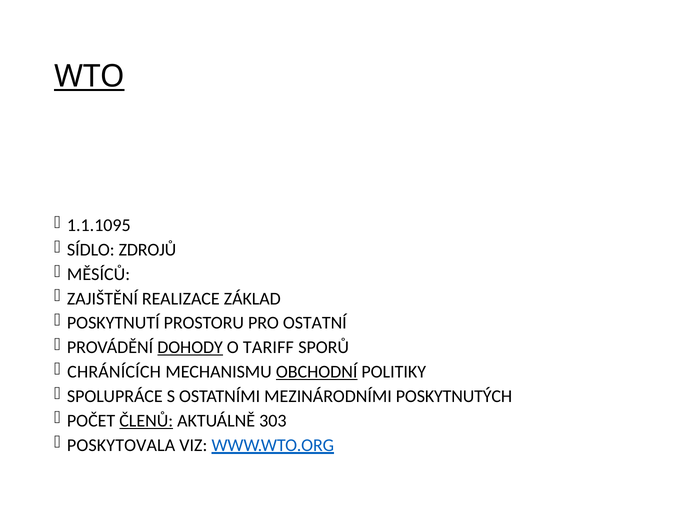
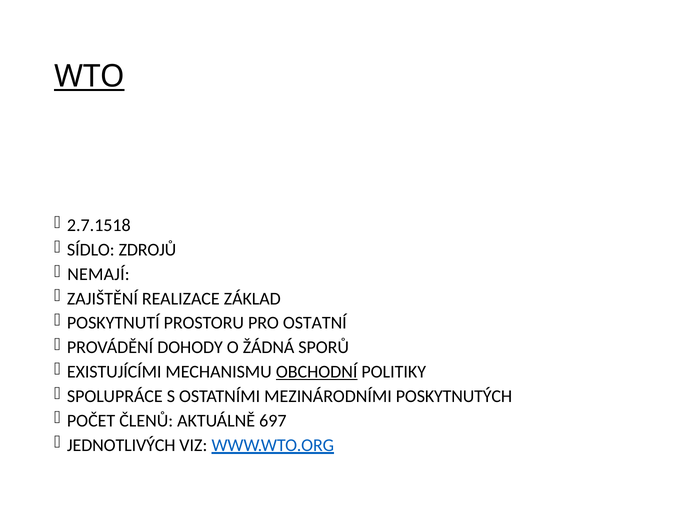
1.1.1095: 1.1.1095 -> 2.7.1518
MĚSÍCŮ: MĚSÍCŮ -> NEMAJÍ
DOHODY underline: present -> none
TARIFF: TARIFF -> ŽÁDNÁ
CHRÁNÍCÍCH: CHRÁNÍCÍCH -> EXISTUJÍCÍMI
ČLENŮ underline: present -> none
303: 303 -> 697
POSKYTOVALA: POSKYTOVALA -> JEDNOTLIVÝCH
